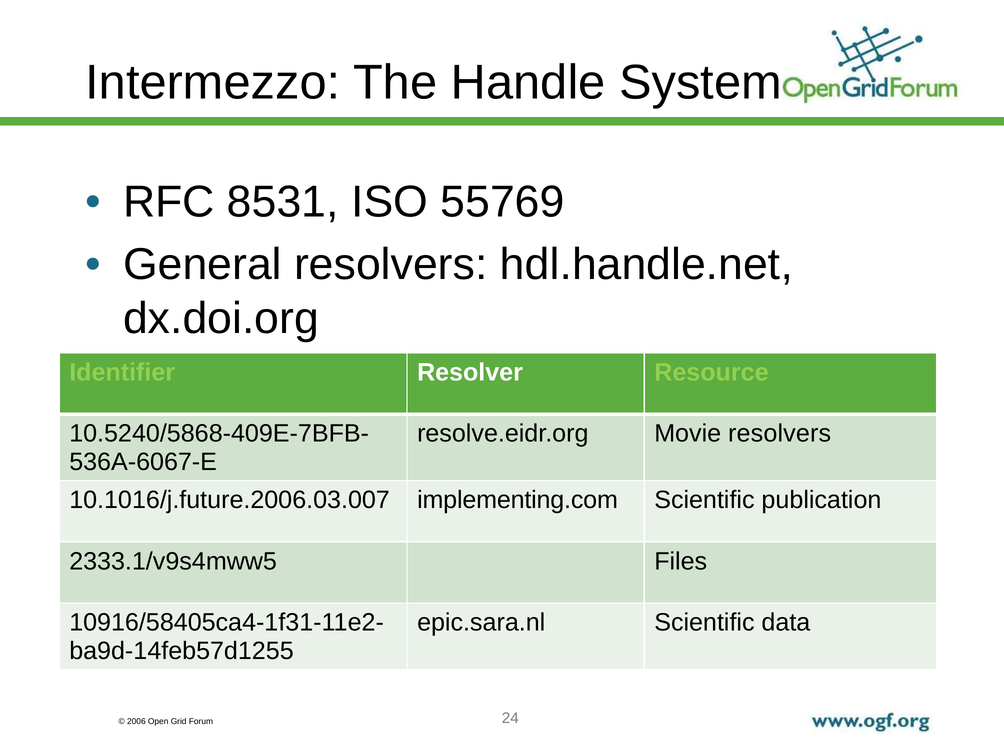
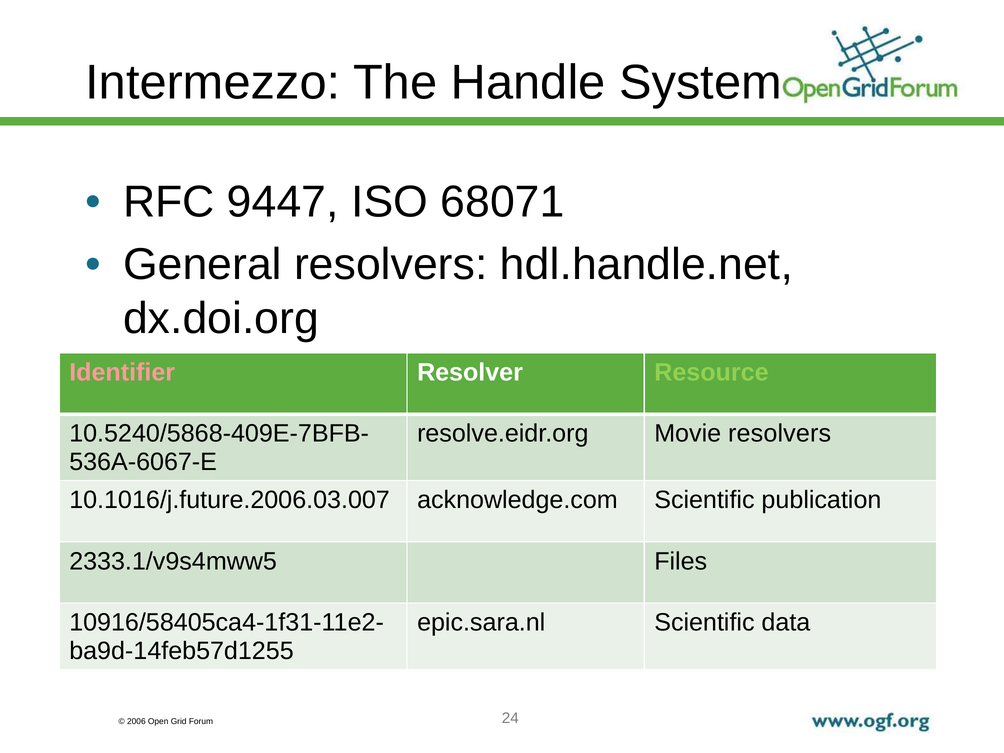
8531: 8531 -> 9447
55769: 55769 -> 68071
Identifier colour: light green -> pink
implementing.com: implementing.com -> acknowledge.com
